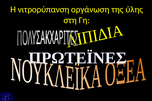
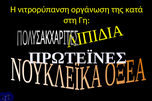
ύλης: ύλης -> κατά
